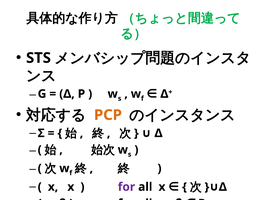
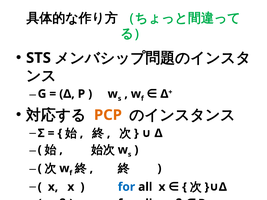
for at (126, 187) colour: purple -> blue
